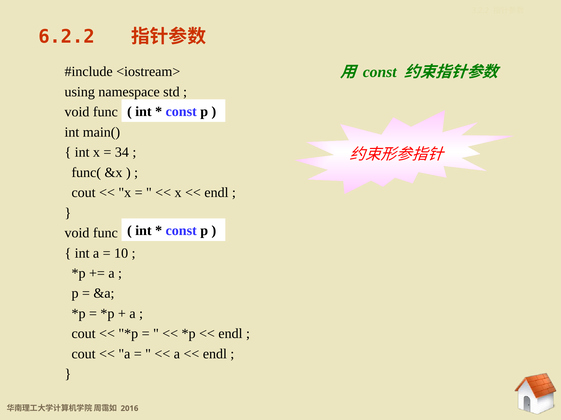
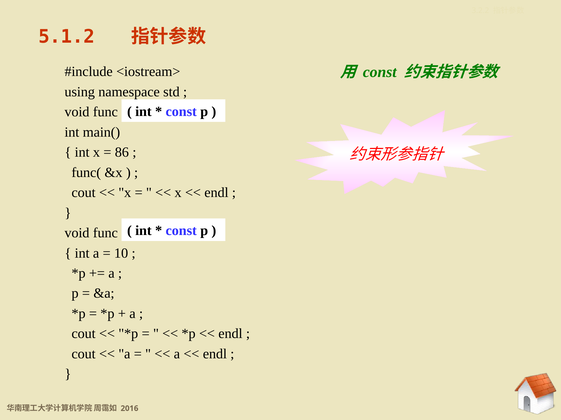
6.2.2: 6.2.2 -> 5.1.2
34: 34 -> 86
